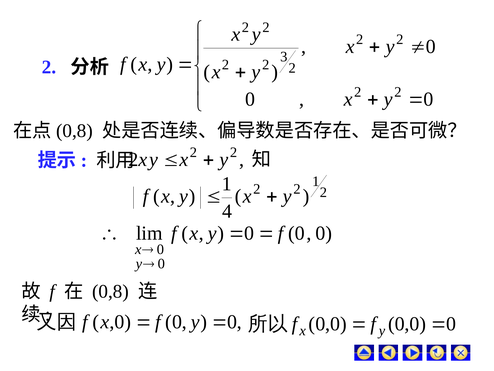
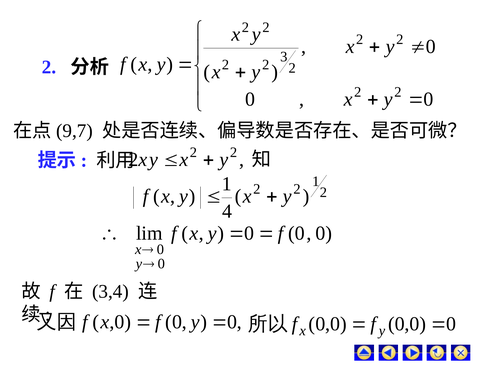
0,8 at (74, 131): 0,8 -> 9,7
0,8 at (111, 291): 0,8 -> 3,4
